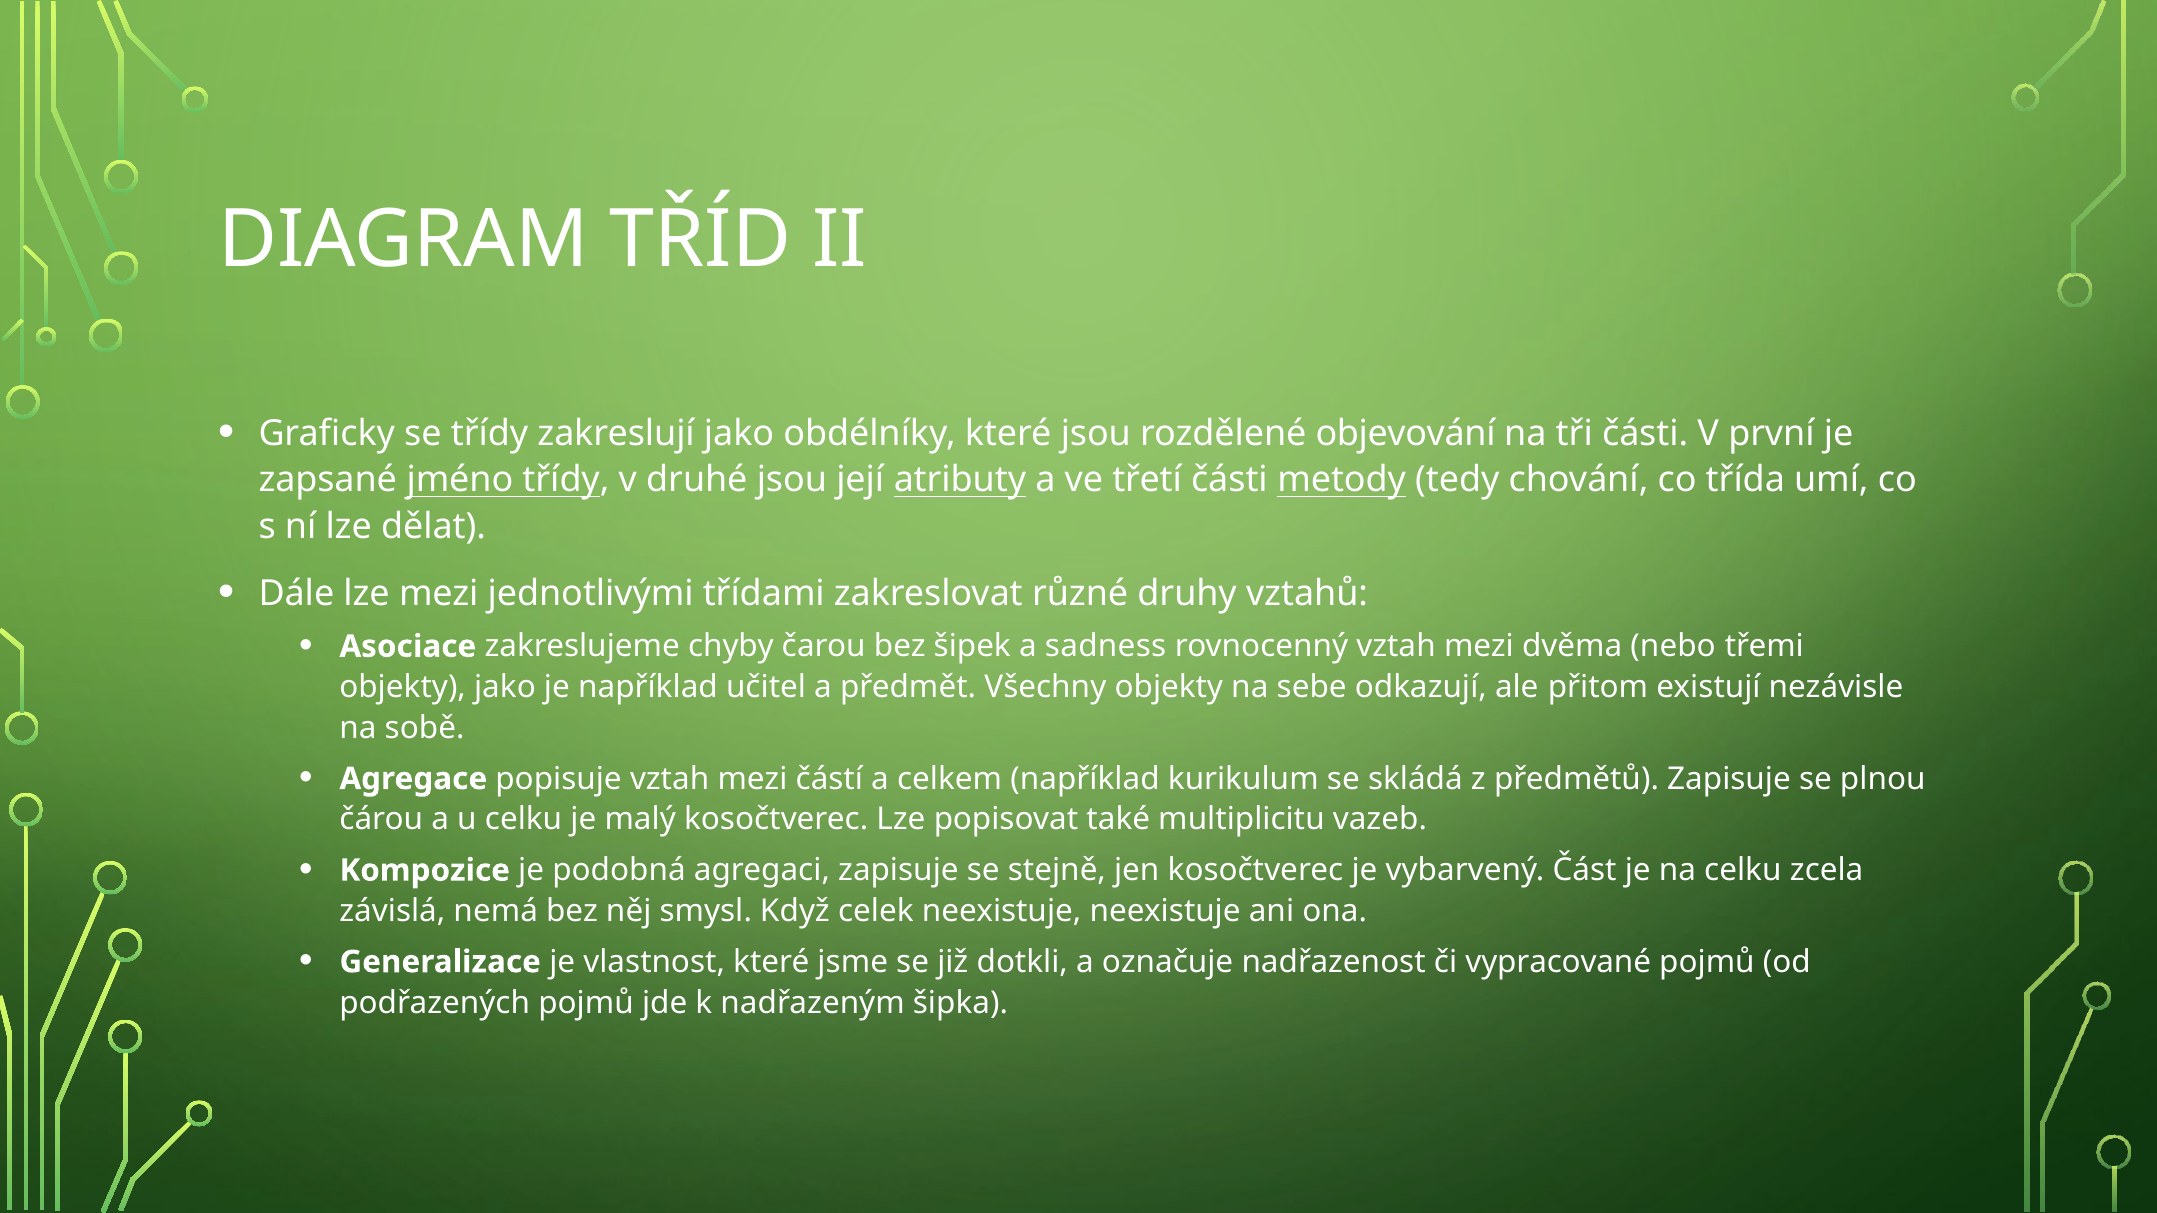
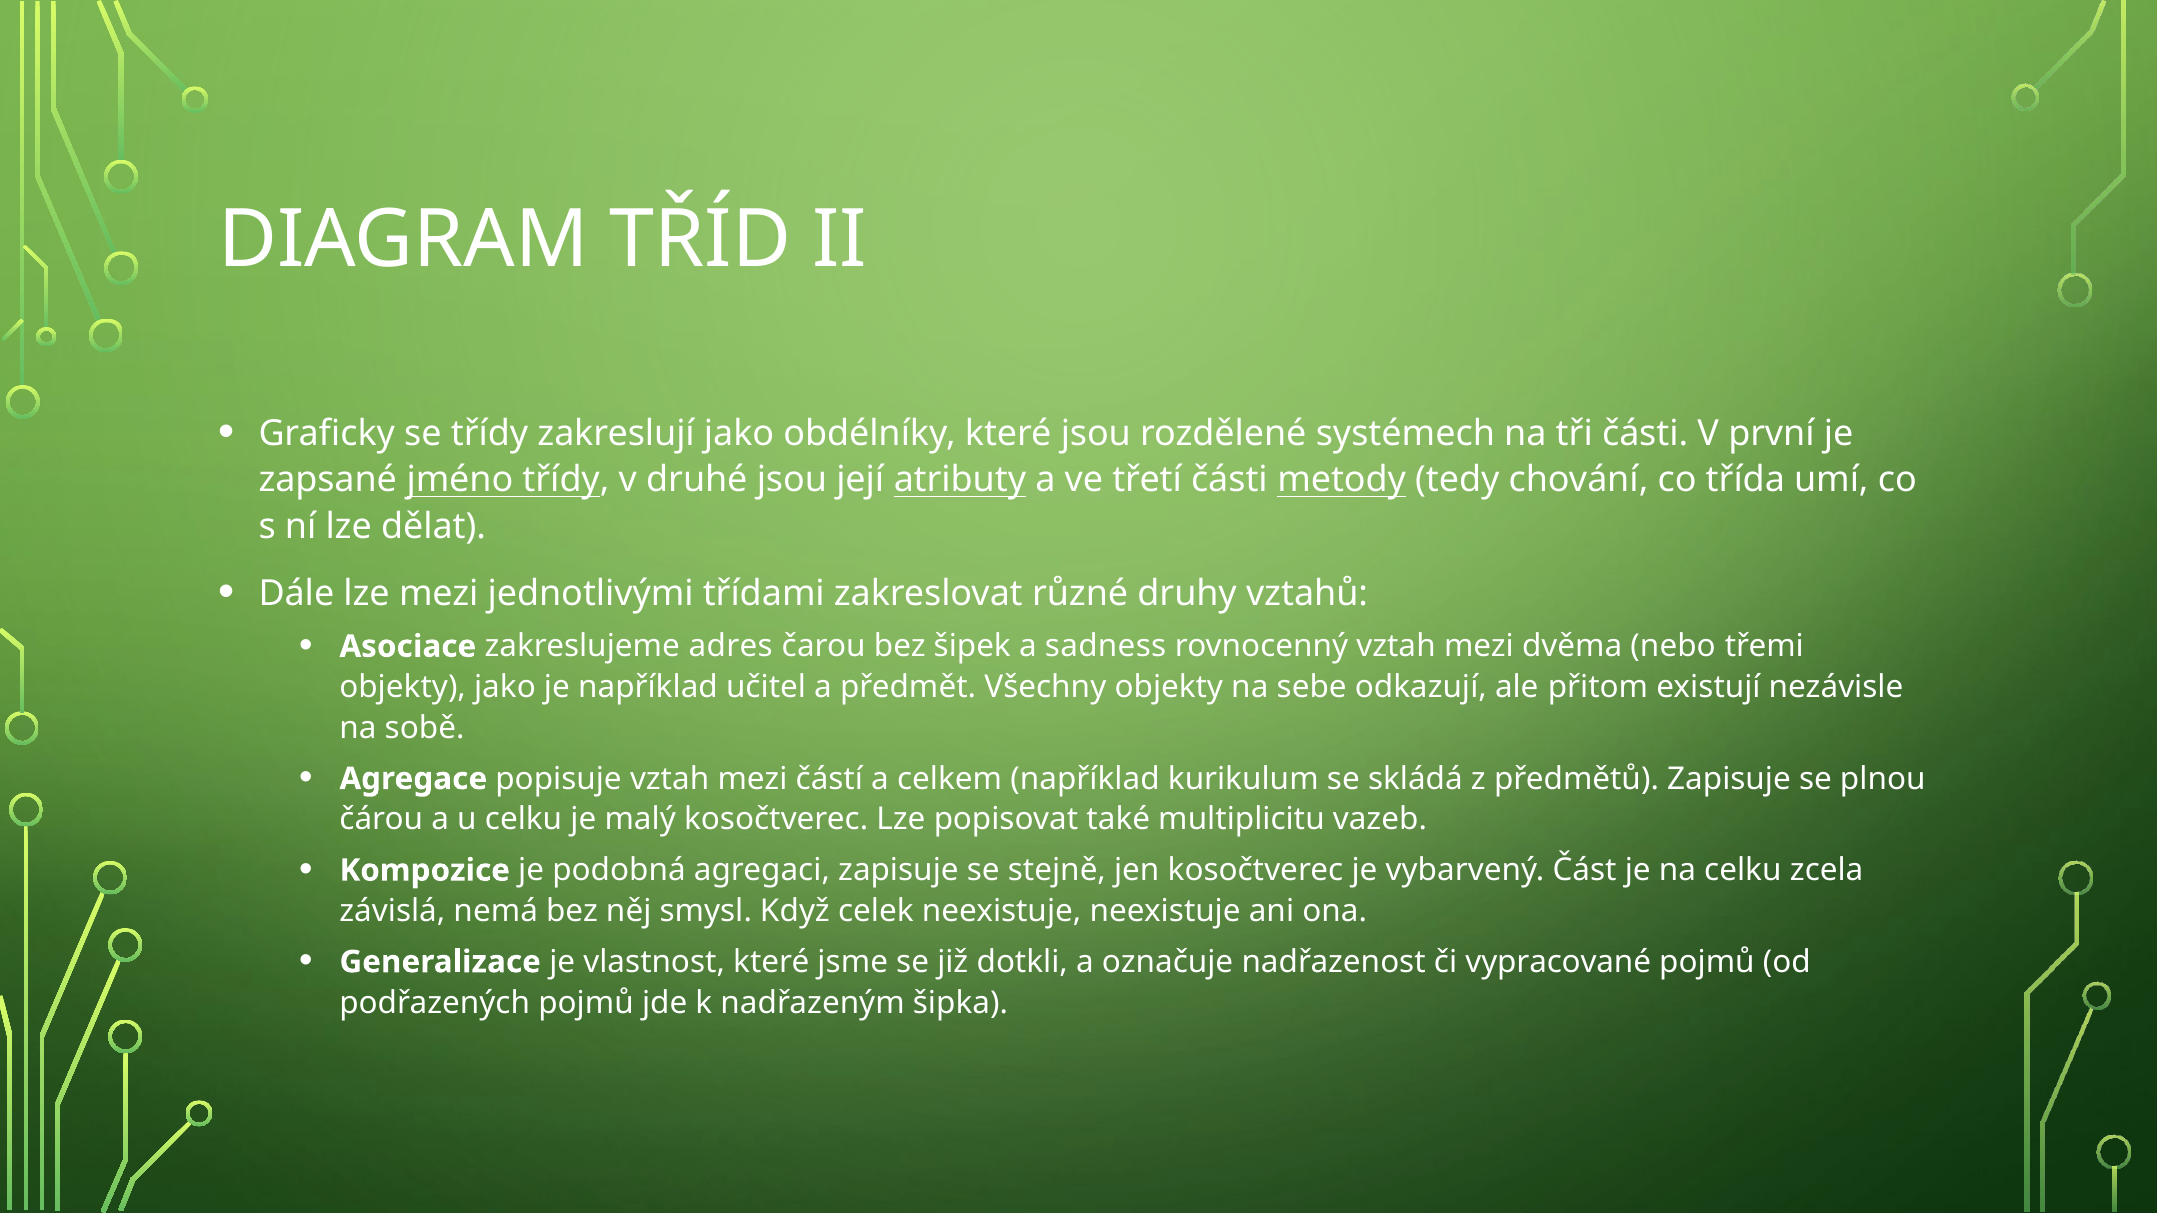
objevování: objevování -> systémech
chyby: chyby -> adres
